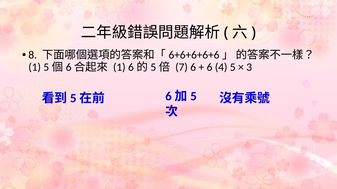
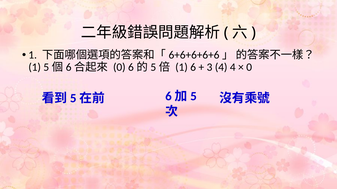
8 at (33, 55): 8 -> 1
1 at (119, 67): 1 -> 0
7 at (182, 67): 7 -> 1
6 at (209, 67): 6 -> 3
4 5: 5 -> 4
3 at (249, 67): 3 -> 0
